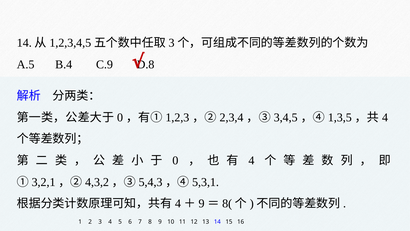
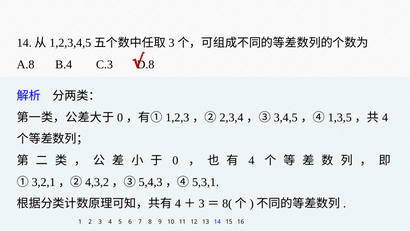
A.5: A.5 -> A.8
C.9: C.9 -> C.3
9 at (202, 203): 9 -> 3
